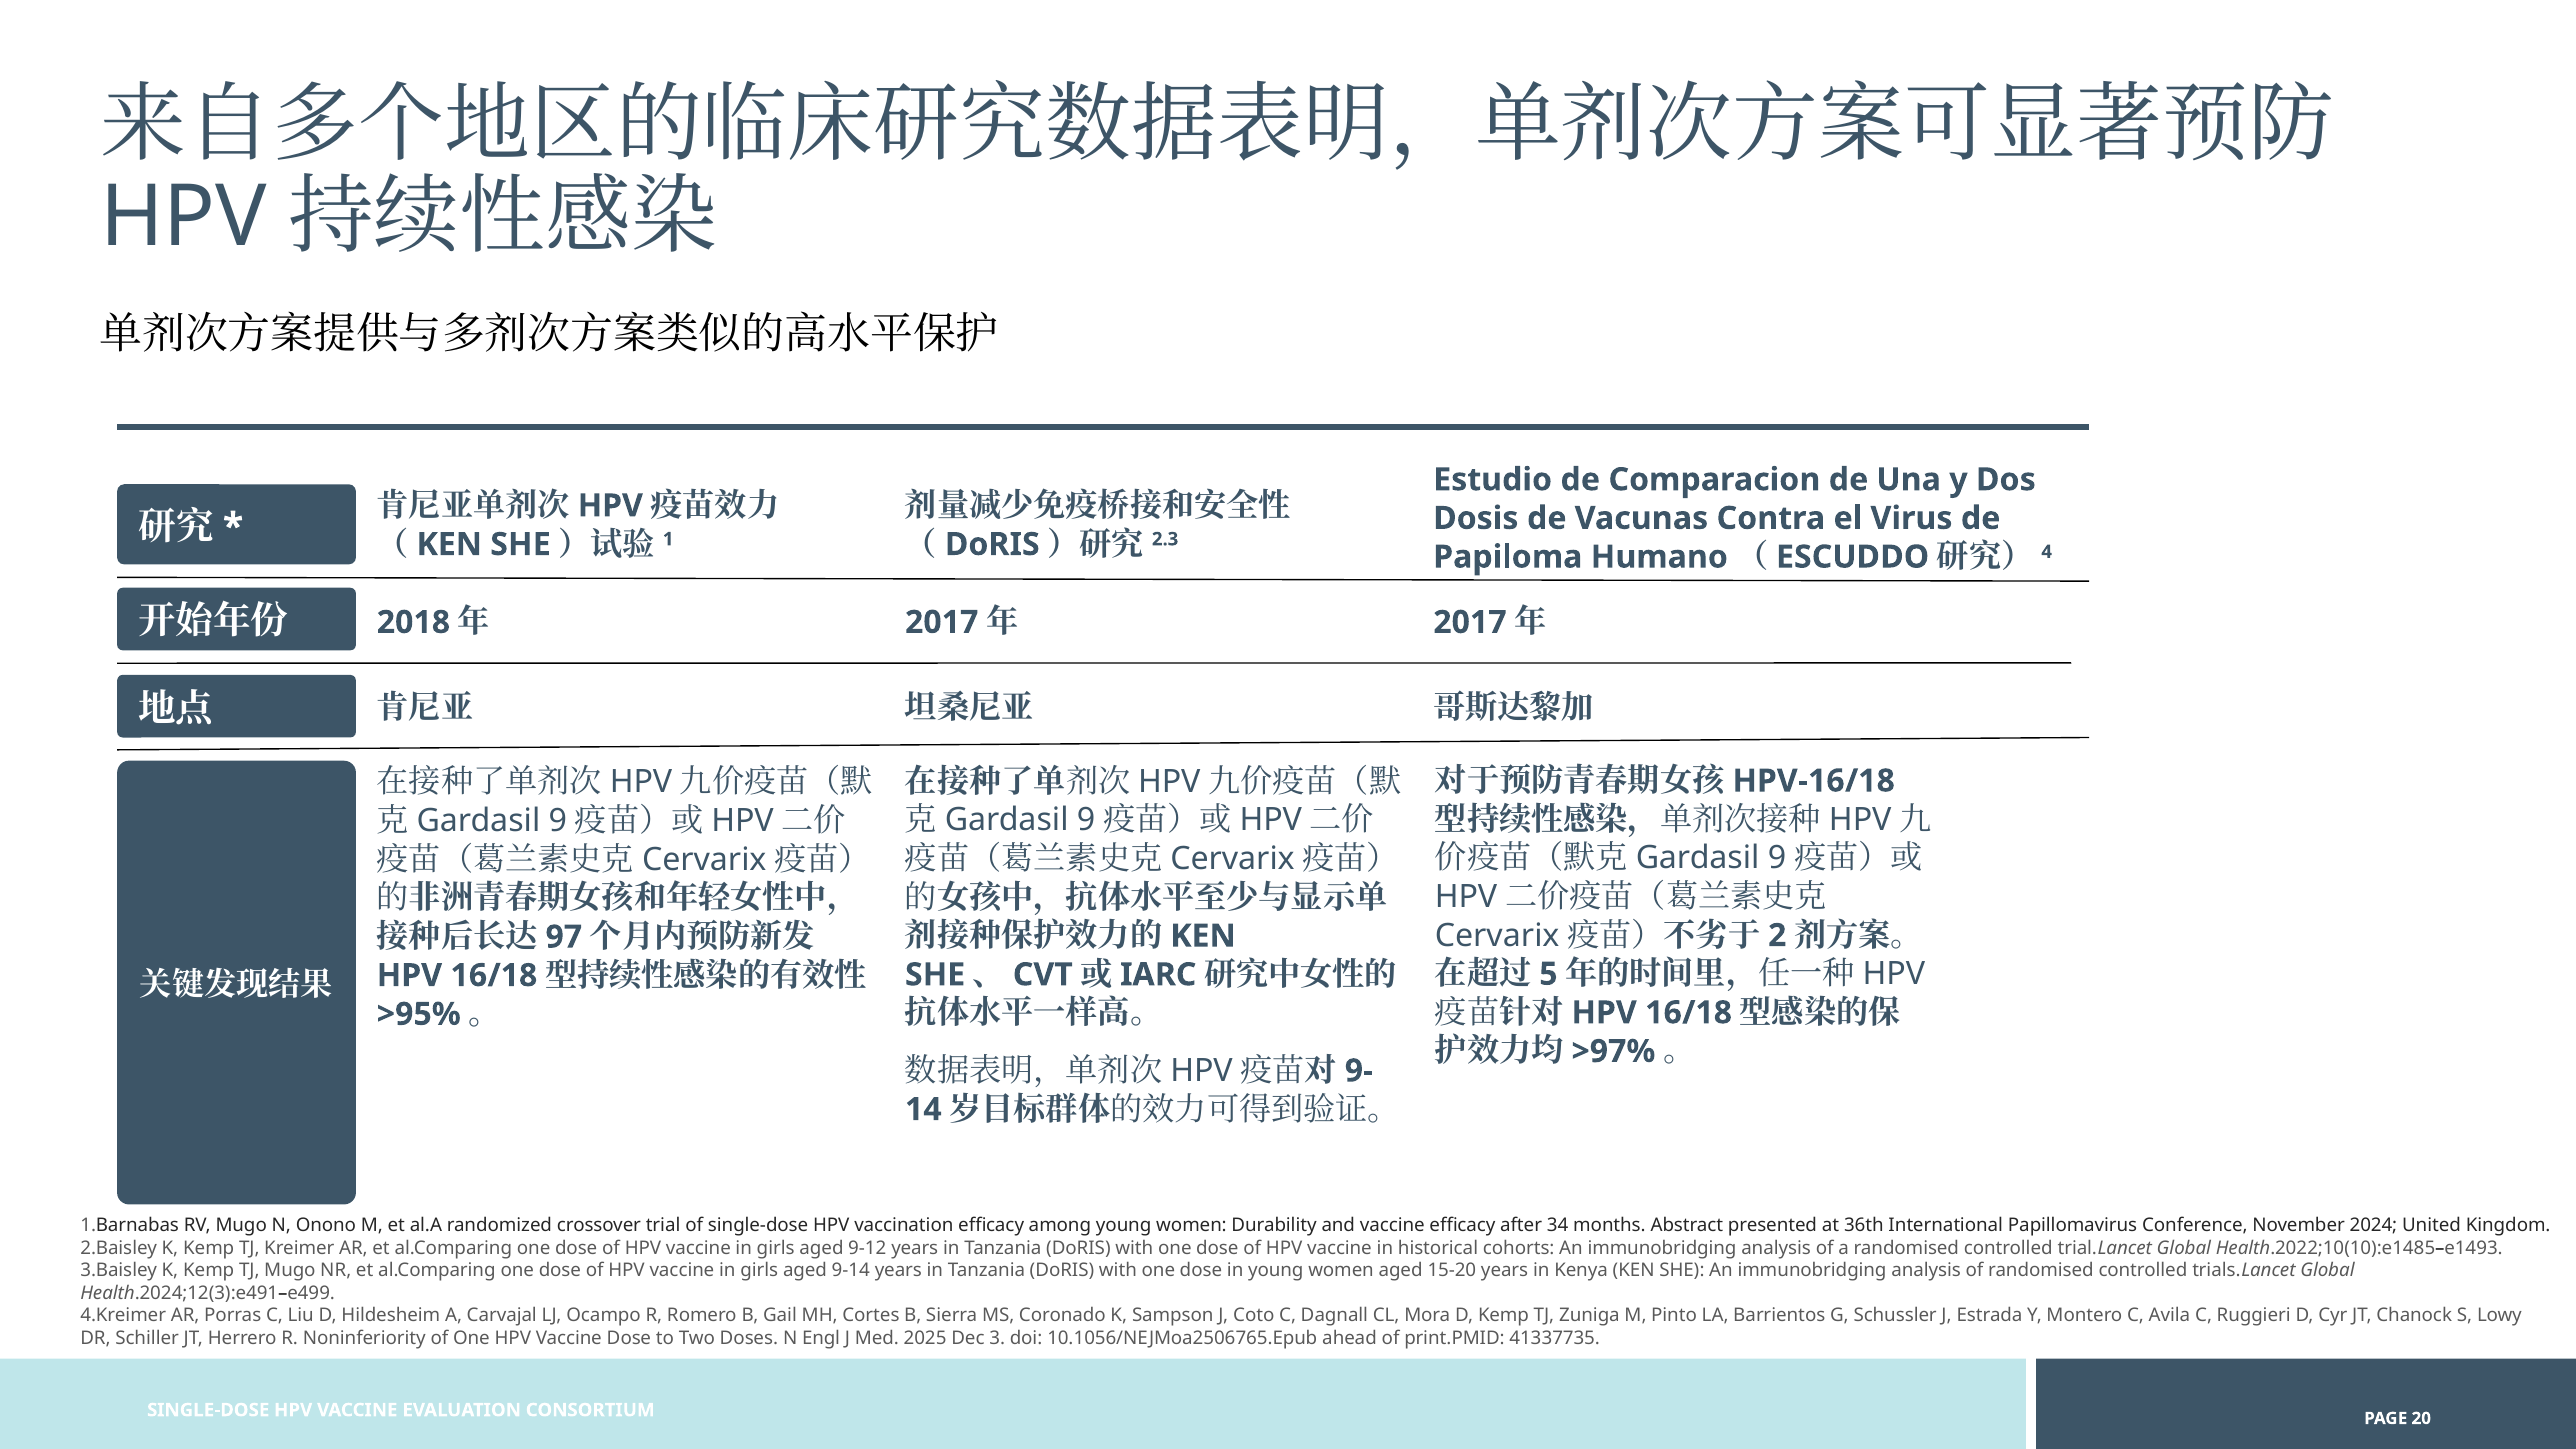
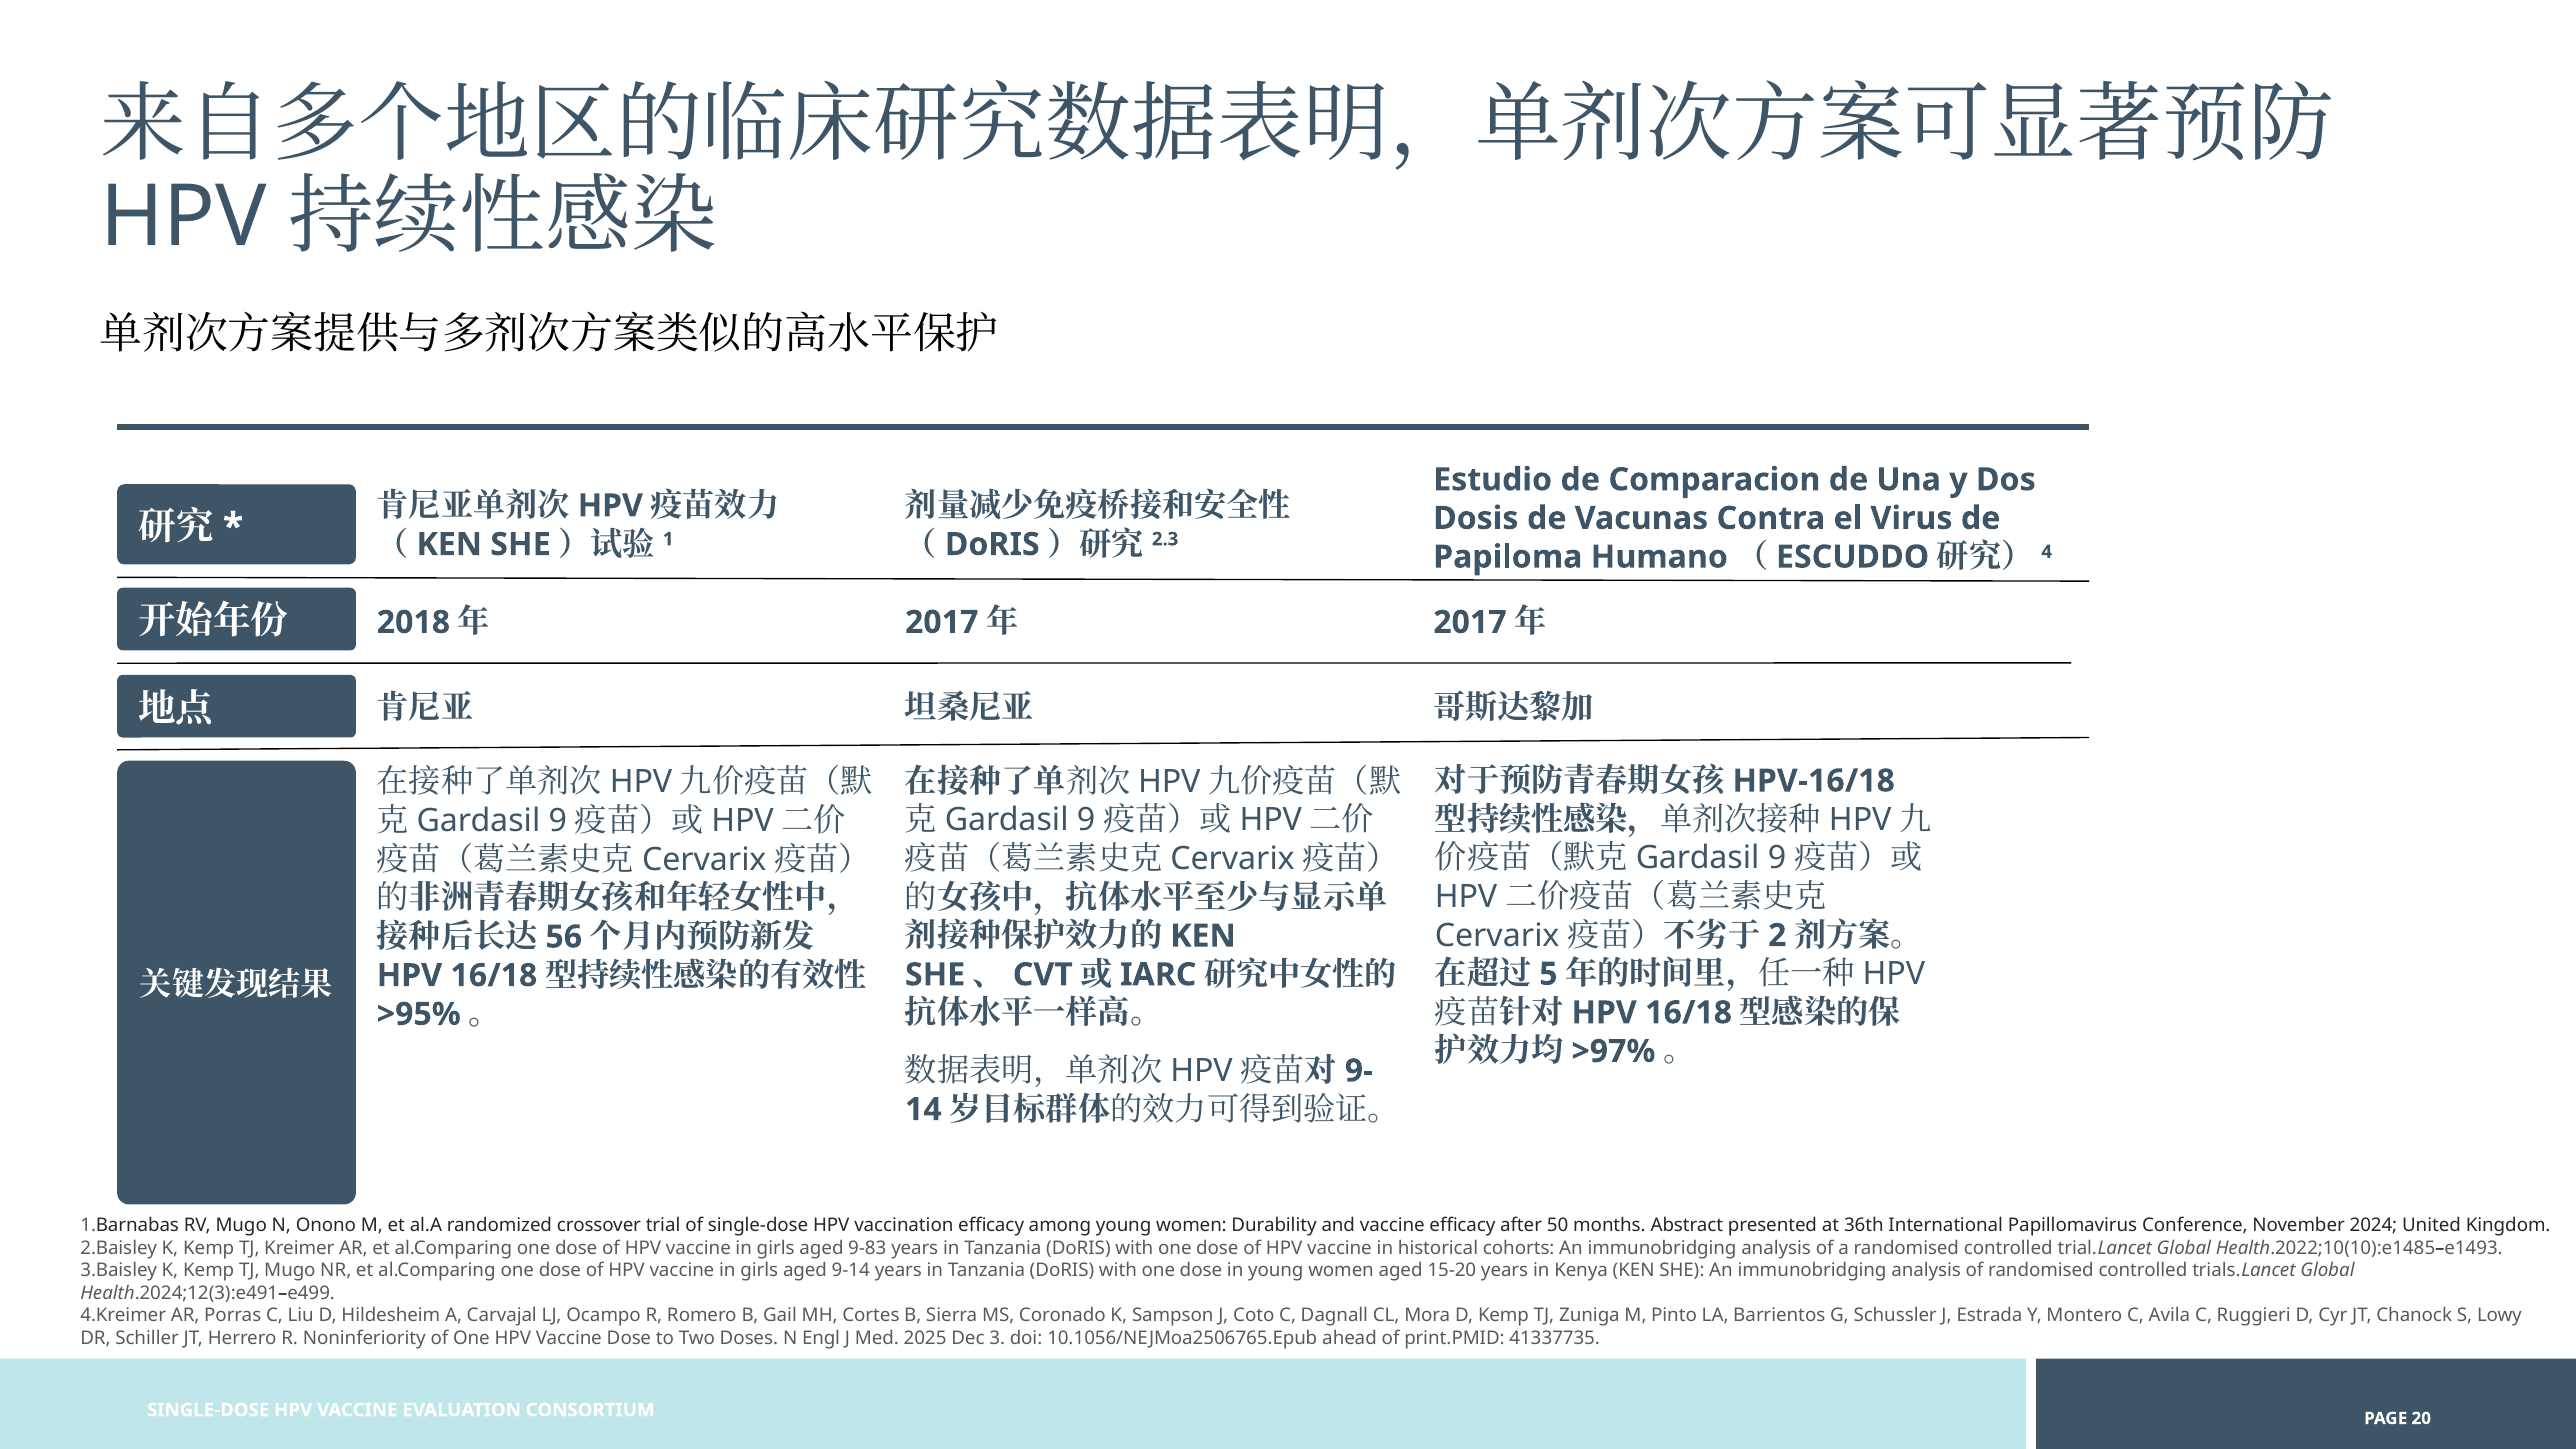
97: 97 -> 56
34: 34 -> 50
9-12: 9-12 -> 9-83
